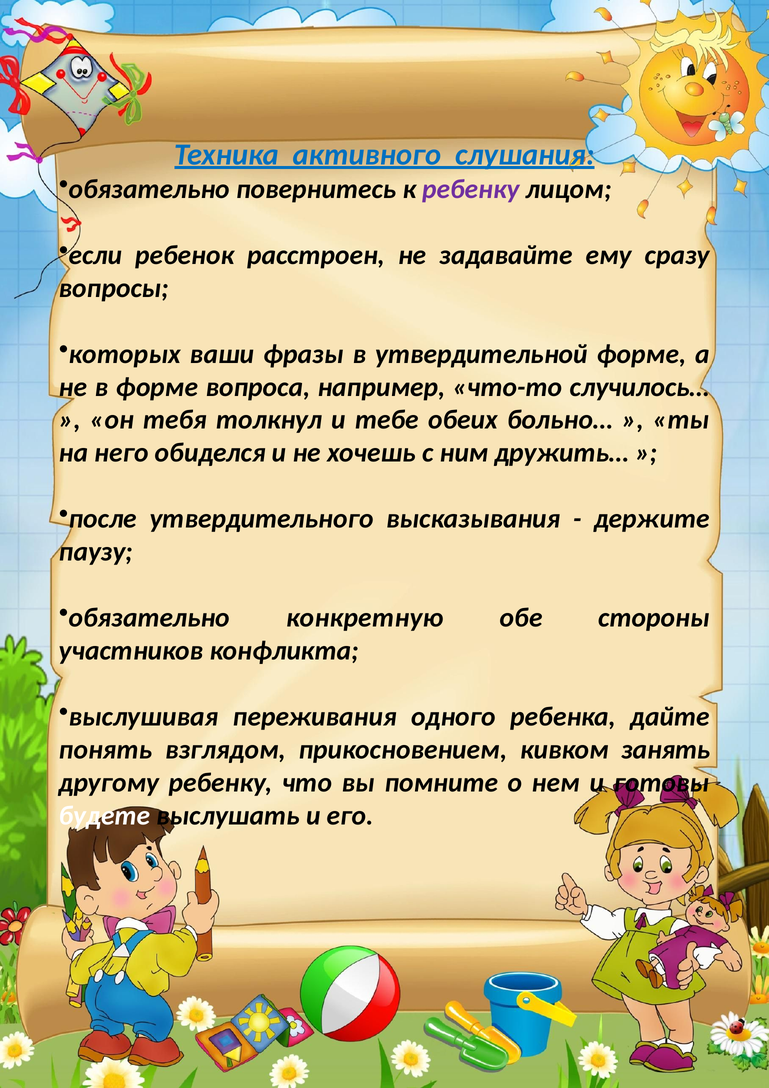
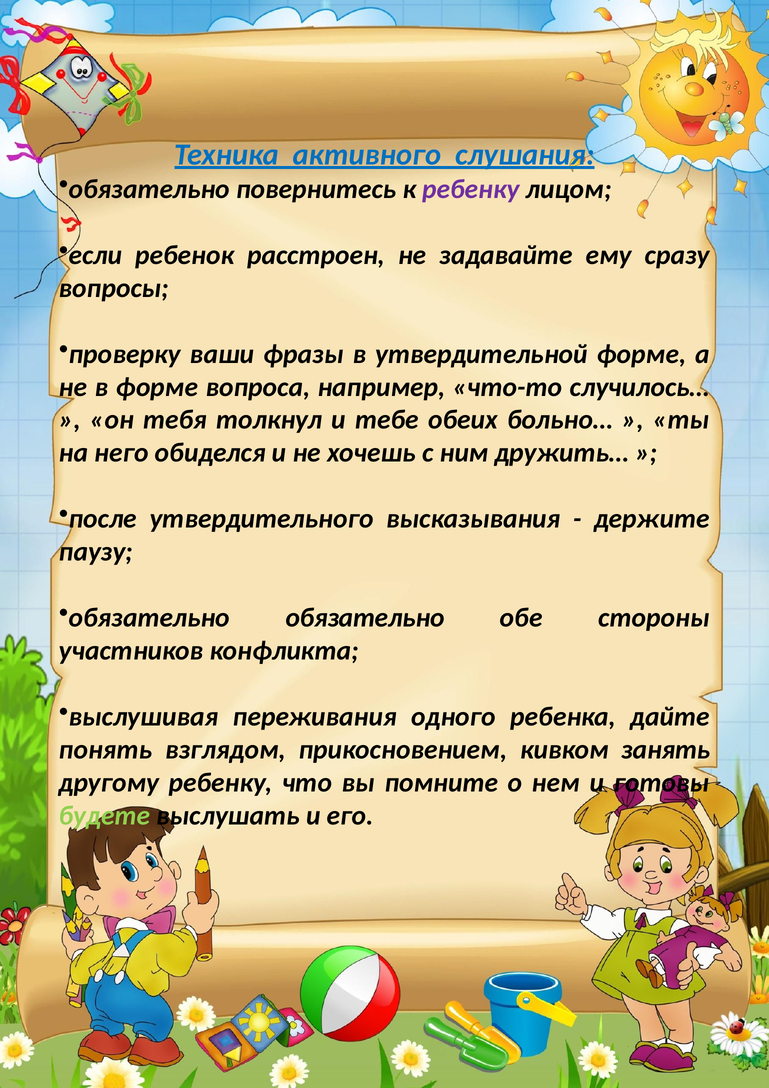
которых: которых -> проверку
обязательно конкретную: конкретную -> обязательно
будете colour: white -> light green
